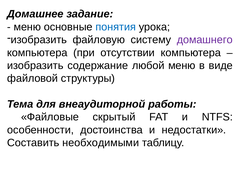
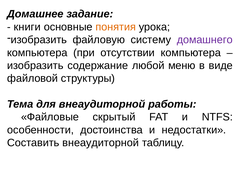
меню at (27, 27): меню -> книги
понятия colour: blue -> orange
Составить необходимыми: необходимыми -> внеаудиторной
